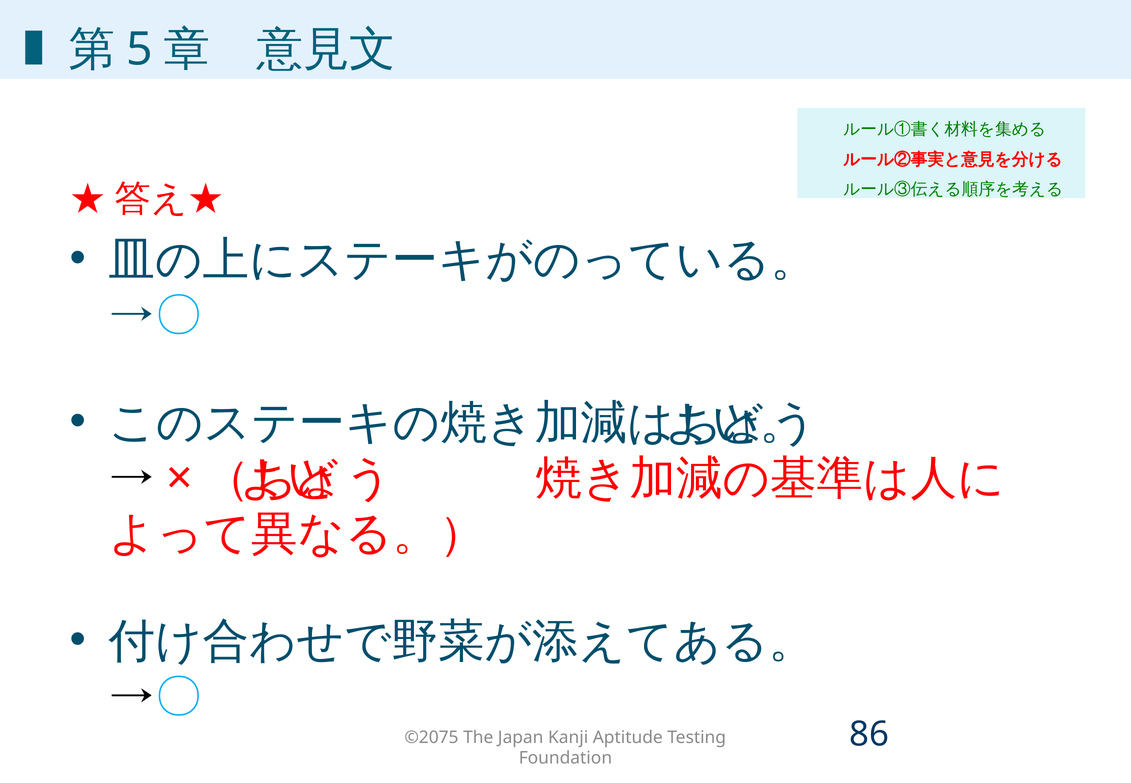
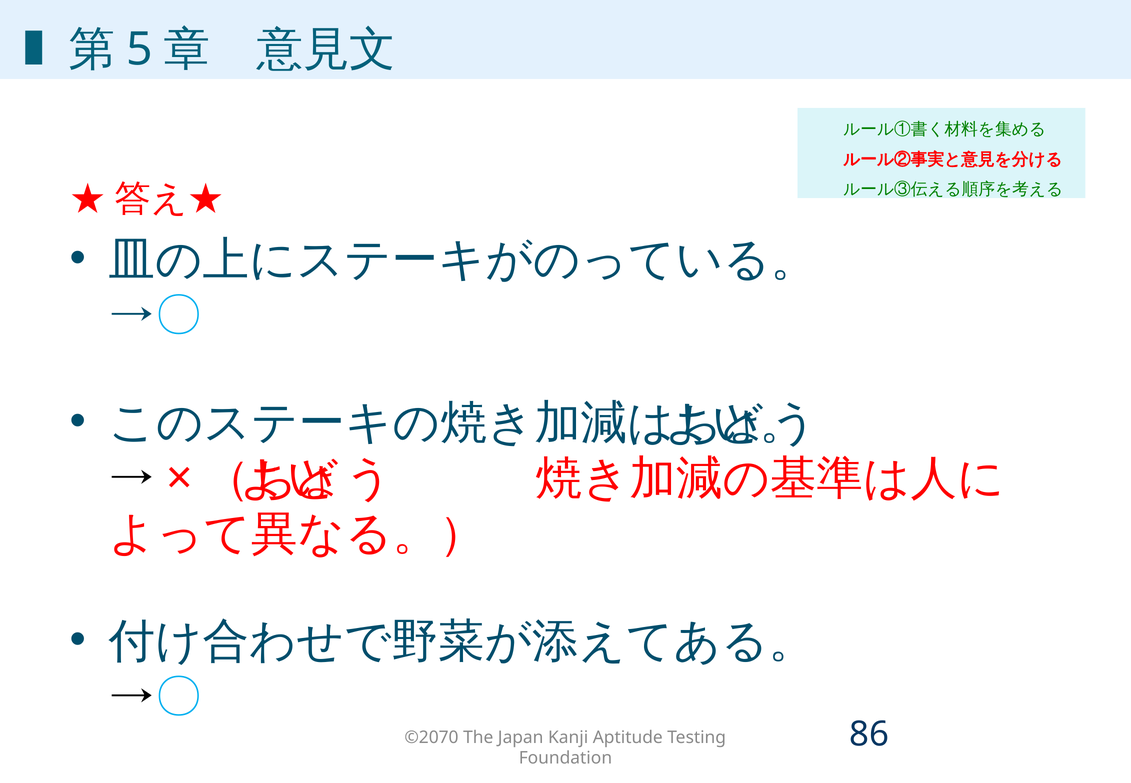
©2075: ©2075 -> ©2070
